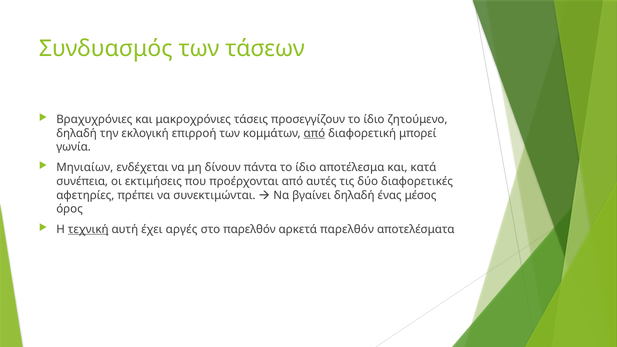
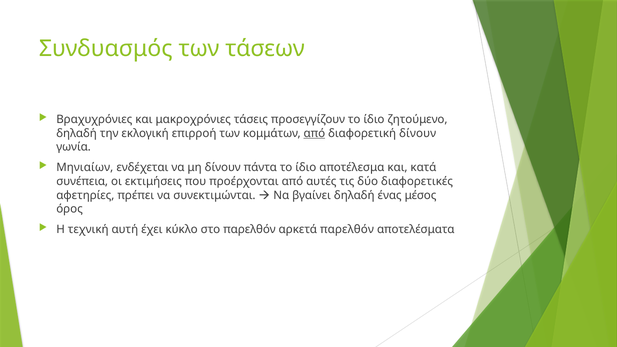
διαφορετική μπορεί: μπορεί -> δίνουν
τεχνική underline: present -> none
αργές: αργές -> κύκλο
